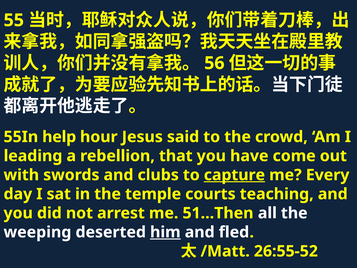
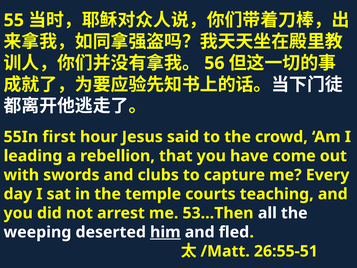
help: help -> first
capture underline: present -> none
51…Then: 51…Then -> 53…Then
26:55-52: 26:55-52 -> 26:55-51
